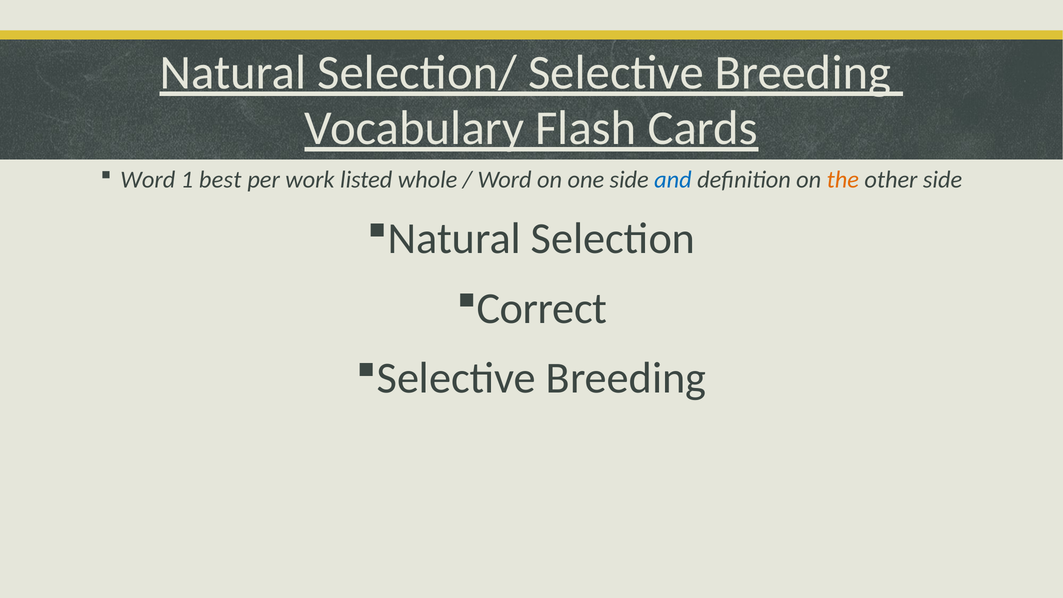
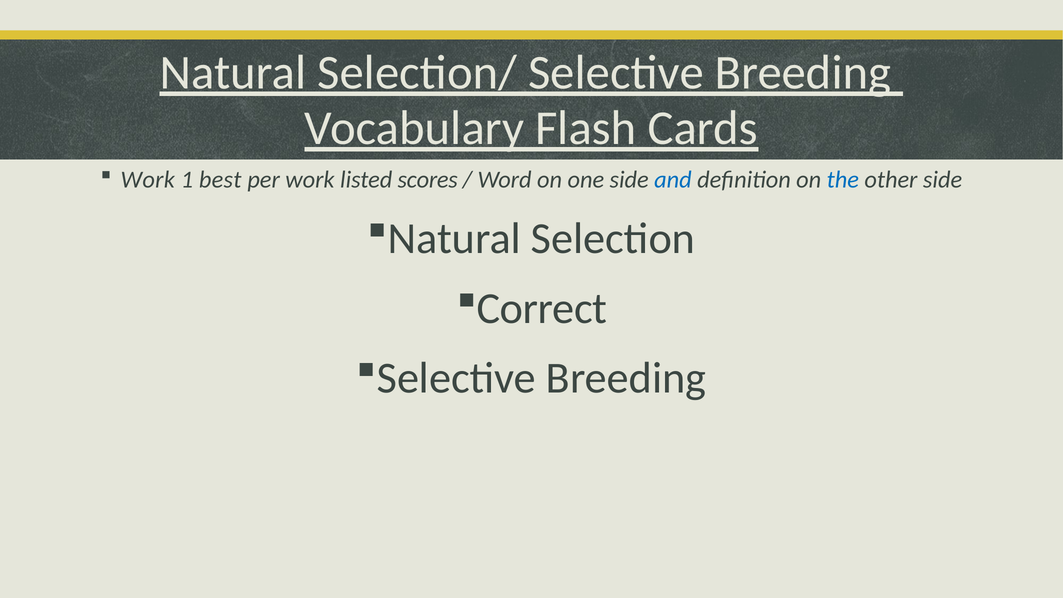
Word at (148, 180): Word -> Work
whole: whole -> scores
the colour: orange -> blue
